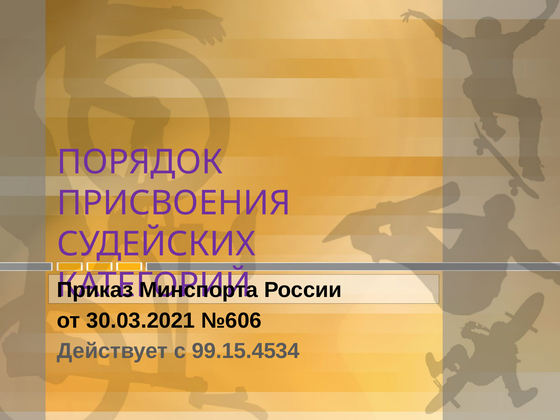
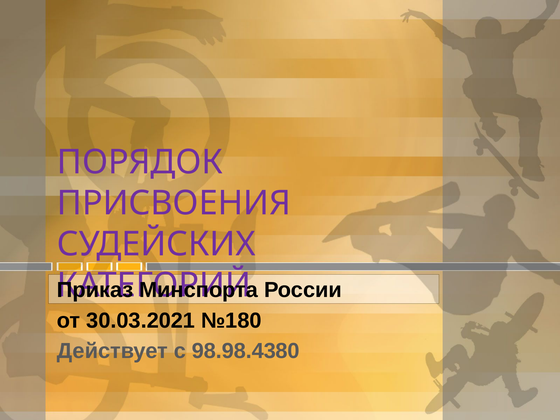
№606: №606 -> №180
99.15.4534: 99.15.4534 -> 98.98.4380
